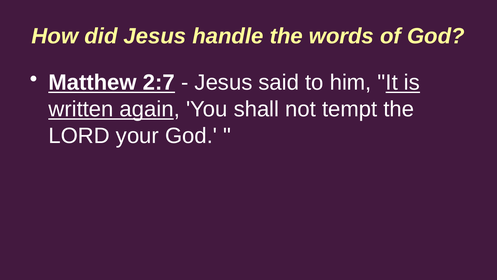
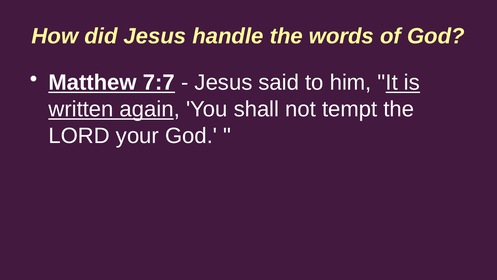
2:7: 2:7 -> 7:7
